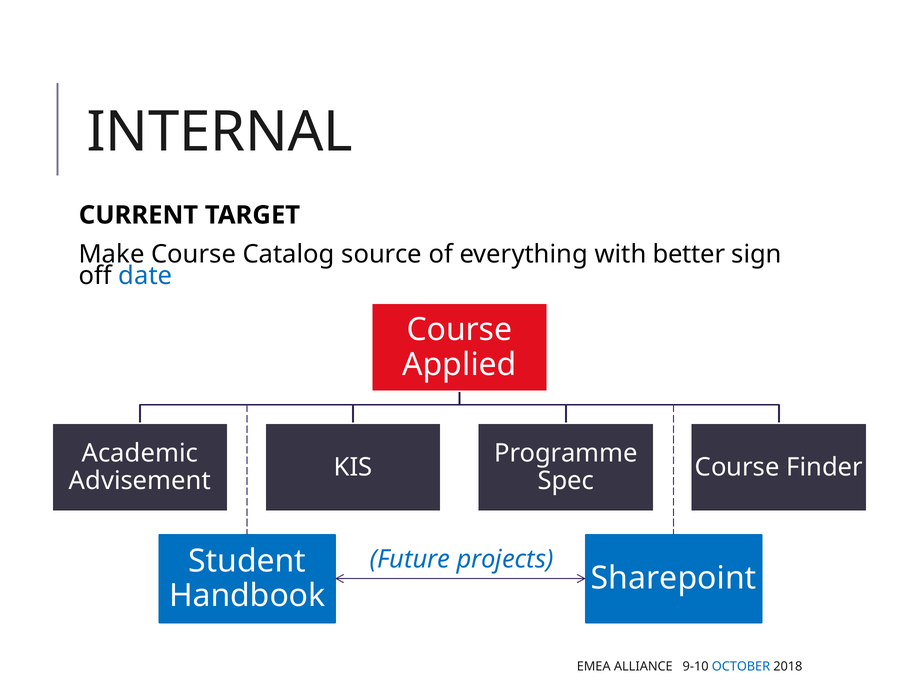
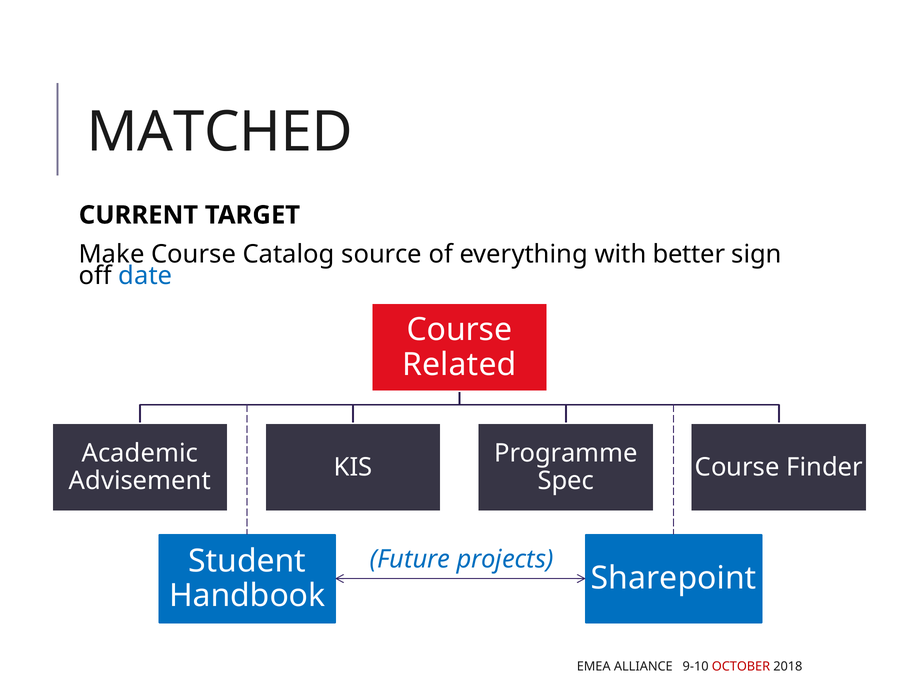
INTERNAL: INTERNAL -> MATCHED
Applied: Applied -> Related
OCTOBER colour: blue -> red
